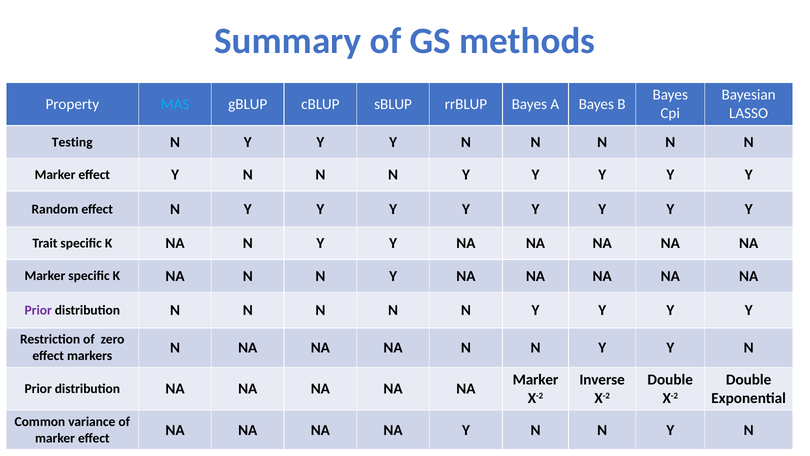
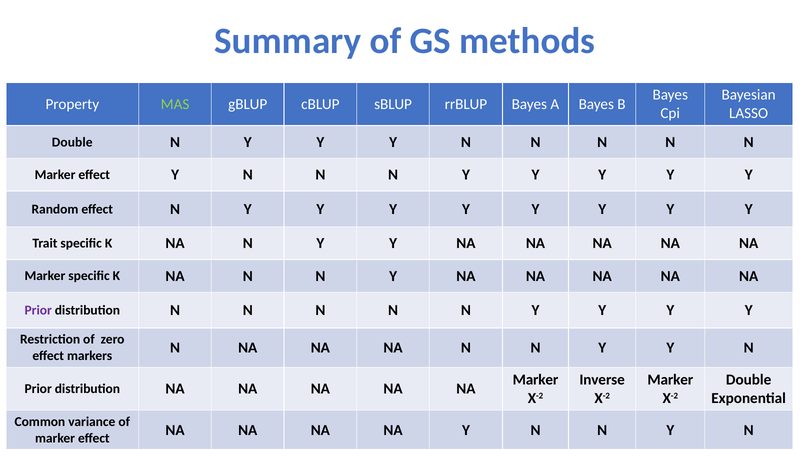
MAS colour: light blue -> light green
Testing at (72, 142): Testing -> Double
Double at (670, 379): Double -> Marker
